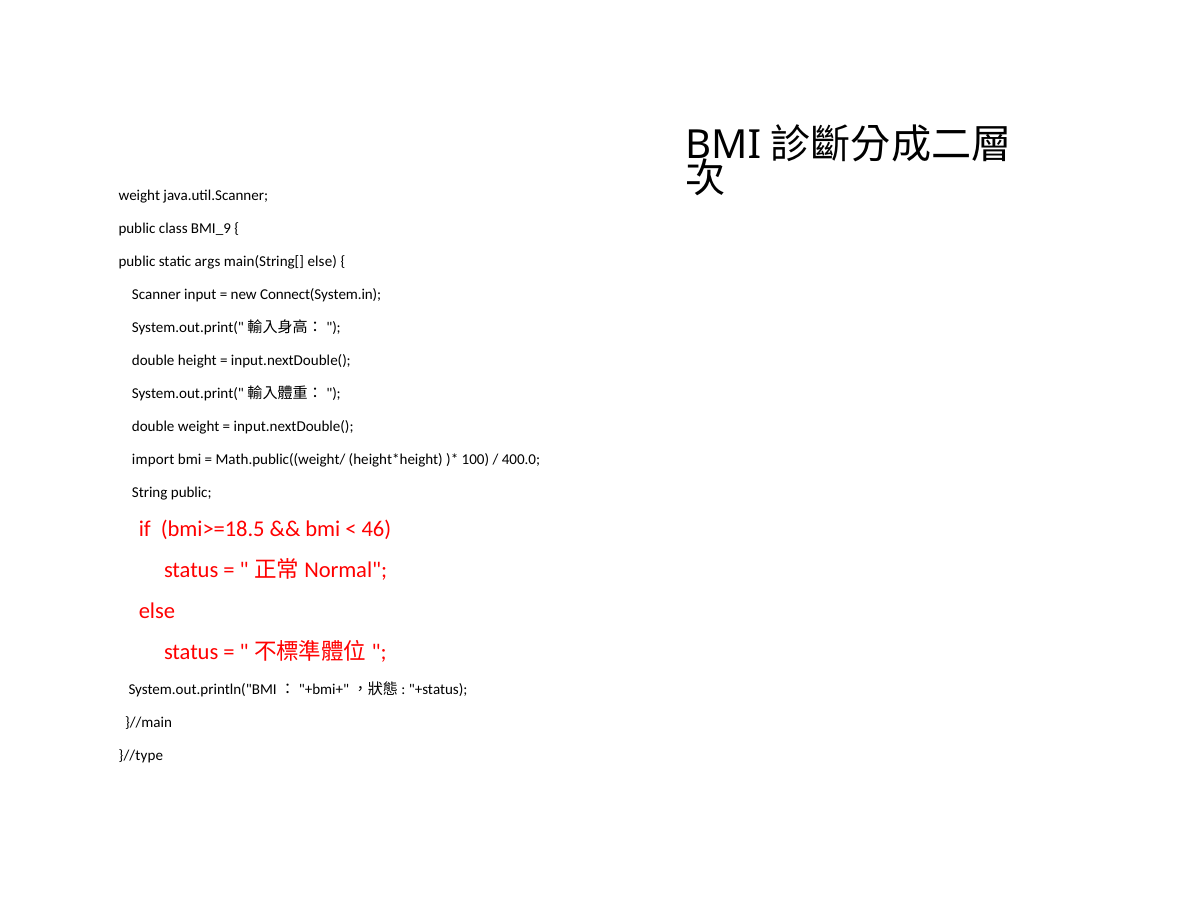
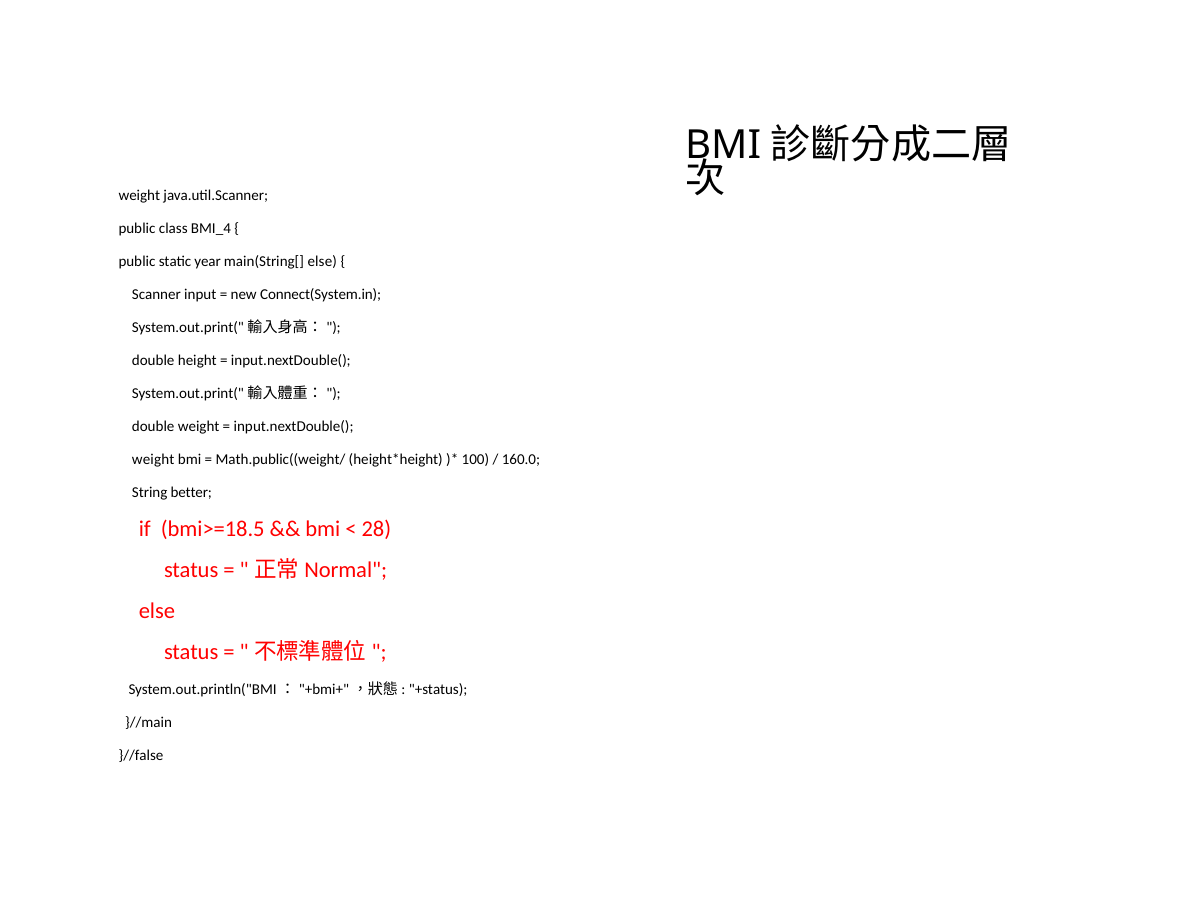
BMI_9: BMI_9 -> BMI_4
args: args -> year
import at (153, 459): import -> weight
400.0: 400.0 -> 160.0
String public: public -> better
46: 46 -> 28
}//type: }//type -> }//false
